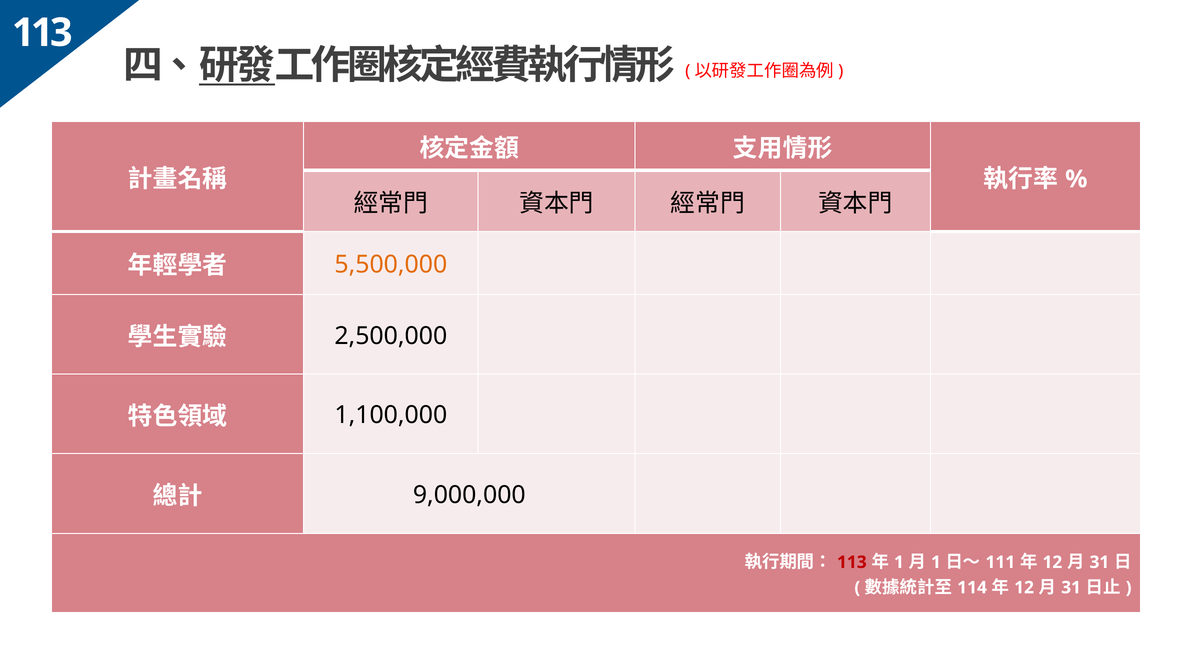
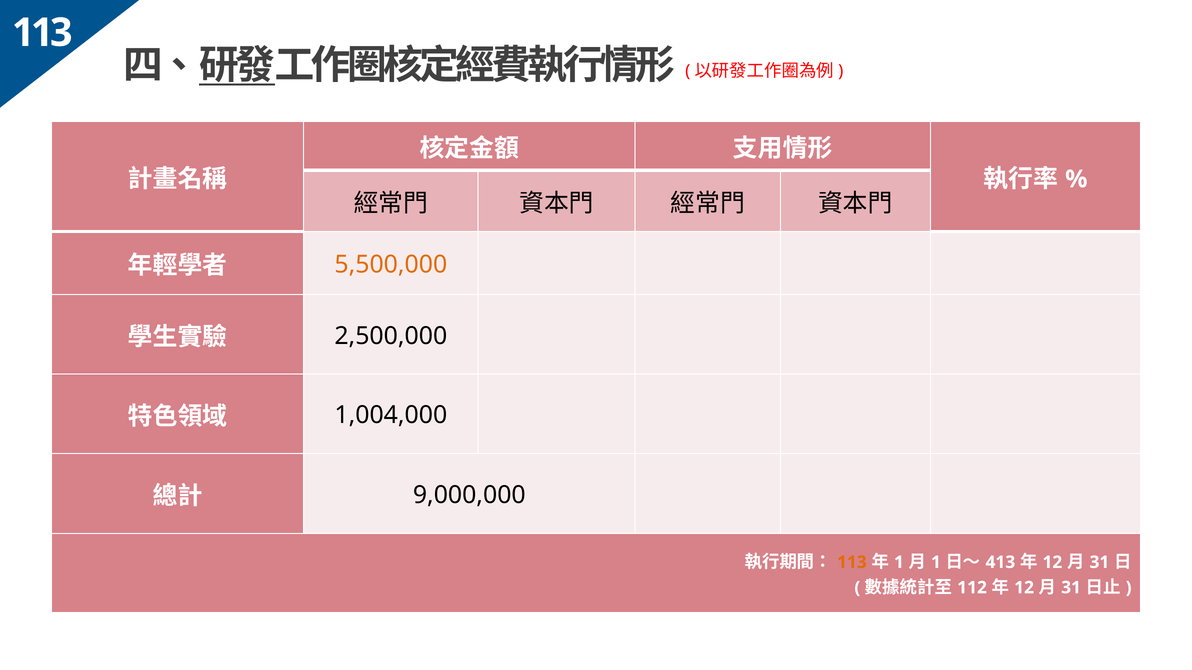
1,100,000: 1,100,000 -> 1,004,000
113 at (852, 563) colour: red -> orange
111: 111 -> 413
114: 114 -> 112
